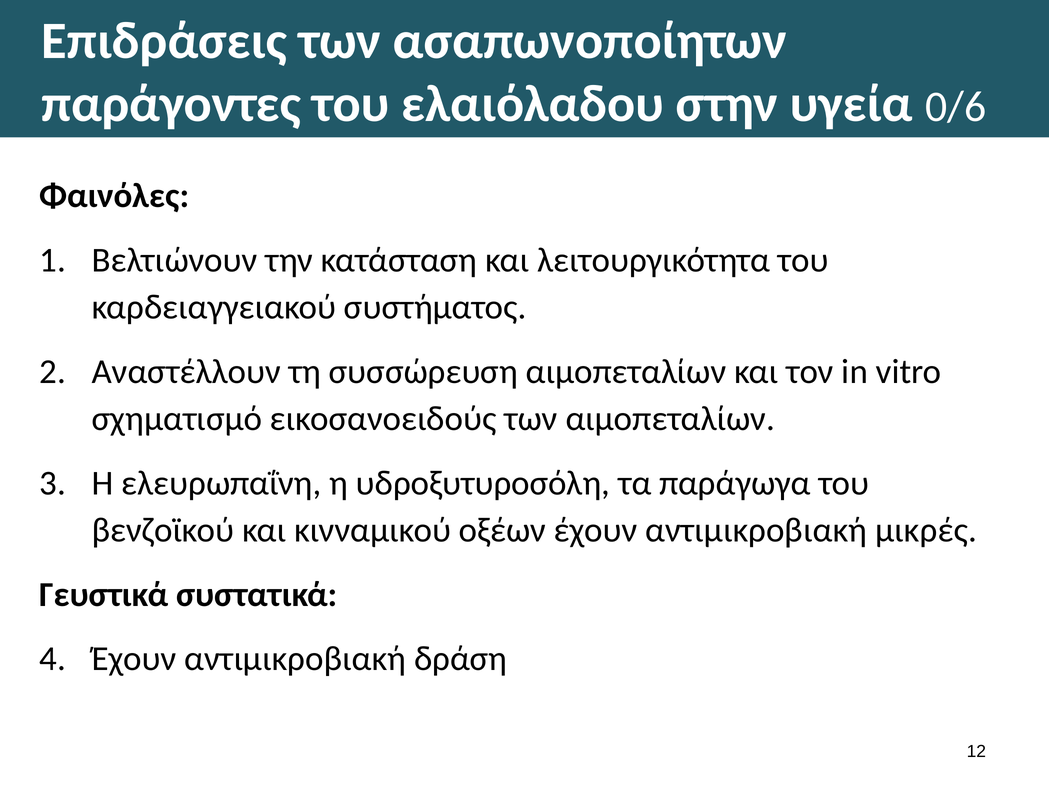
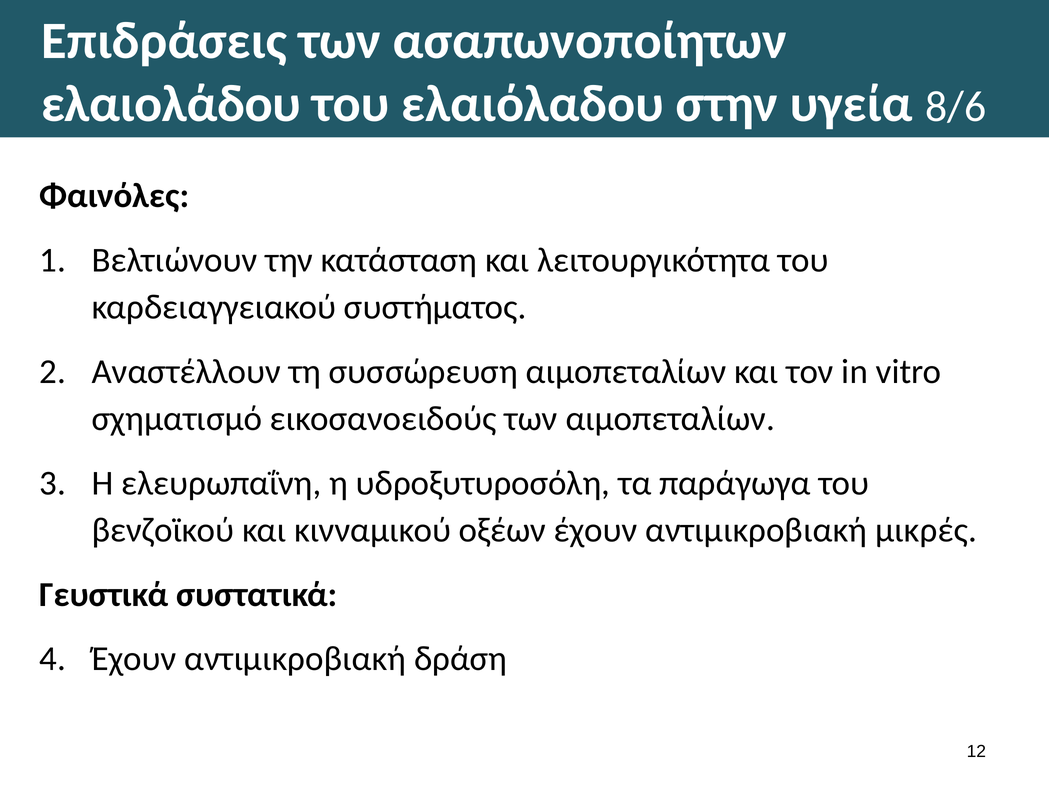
παράγοντες: παράγοντες -> ελαιολάδου
0/6: 0/6 -> 8/6
